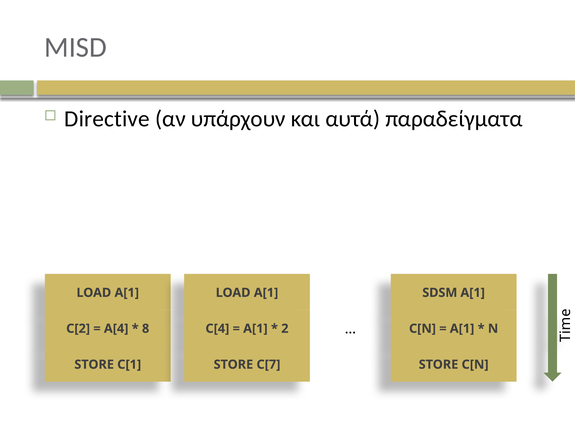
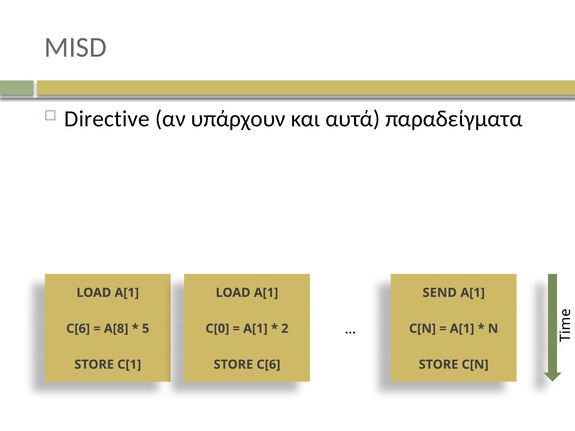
SDSM: SDSM -> SEND
C[2 at (78, 329): C[2 -> C[6
A[4: A[4 -> A[8
8: 8 -> 5
C[4: C[4 -> C[0
STORE C[7: C[7 -> C[6
